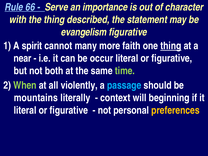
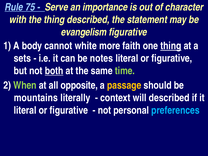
66: 66 -> 75
spirit: spirit -> body
many: many -> white
near: near -> sets
occur: occur -> notes
both underline: none -> present
violently: violently -> opposite
passage colour: light blue -> yellow
will beginning: beginning -> described
preferences colour: yellow -> light blue
